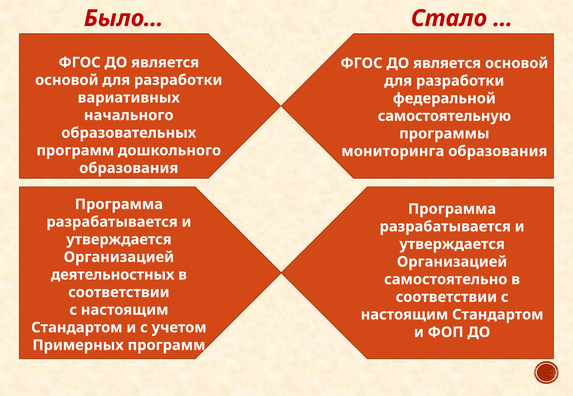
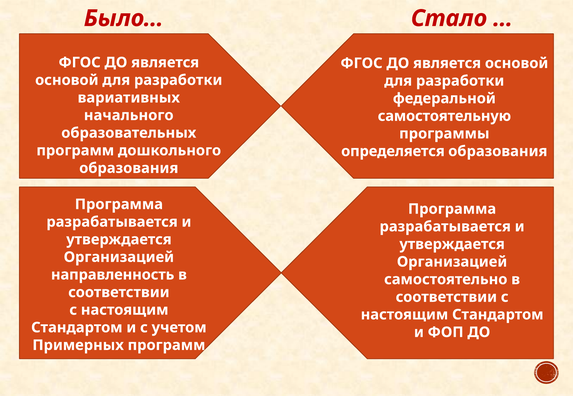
мониторинга: мониторинга -> определяется
деятельностных: деятельностных -> направленность
